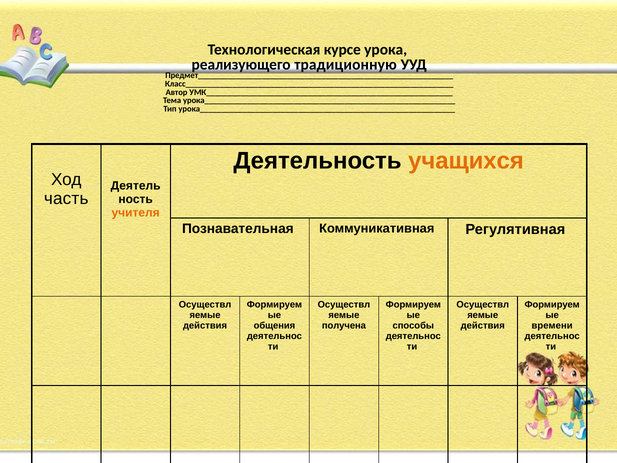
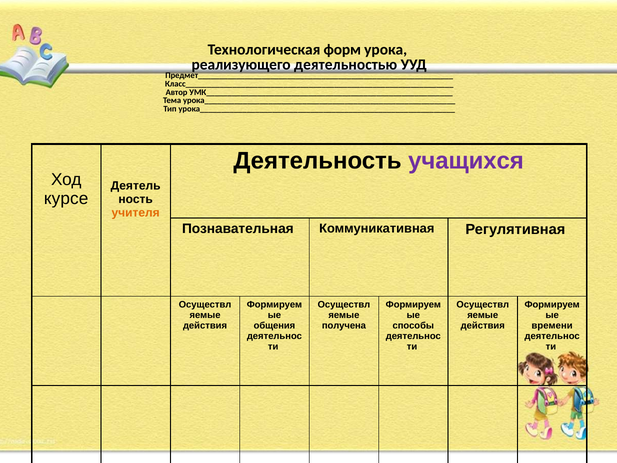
курсе: курсе -> форм
традиционную: традиционную -> деятельностью
учащихся colour: orange -> purple
часть: часть -> курсе
